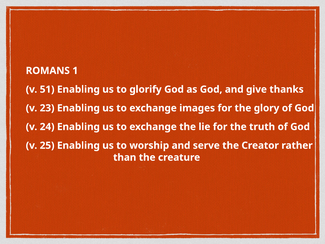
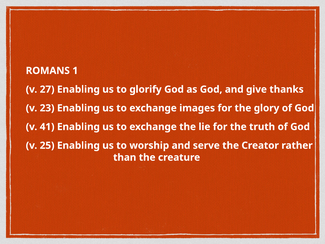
51: 51 -> 27
24: 24 -> 41
